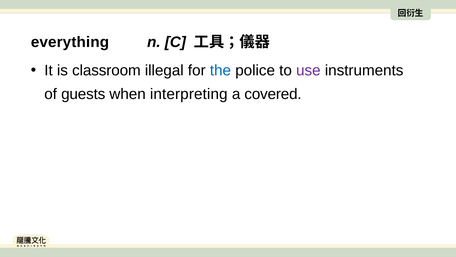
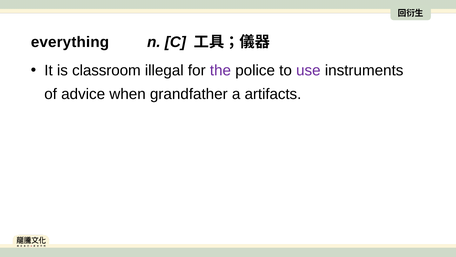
the colour: blue -> purple
guests: guests -> advice
interpreting: interpreting -> grandfather
covered: covered -> artifacts
